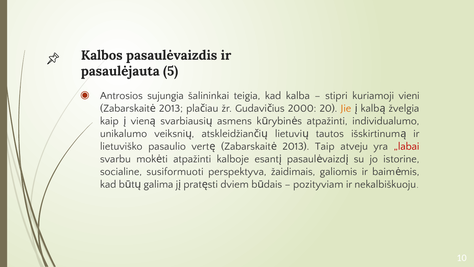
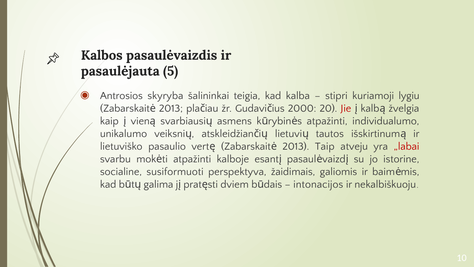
sujungia: sujungia -> skyryba
vieni: vieni -> lygiu
Jie colour: orange -> red
pozityviam: pozityviam -> intonacijos
